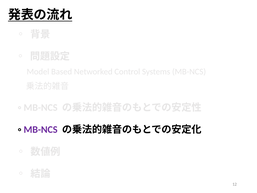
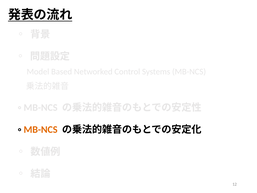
MB-NCS at (41, 129) colour: purple -> orange
